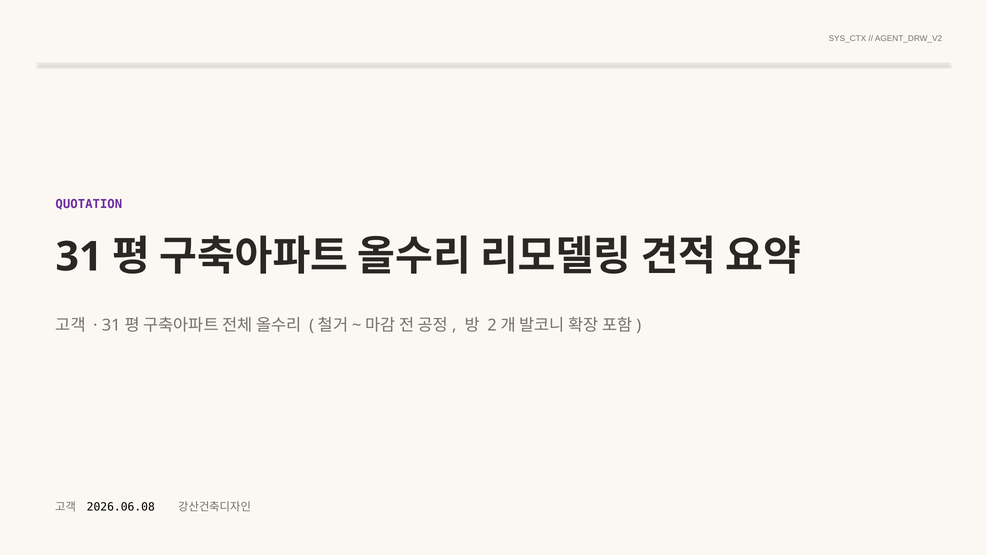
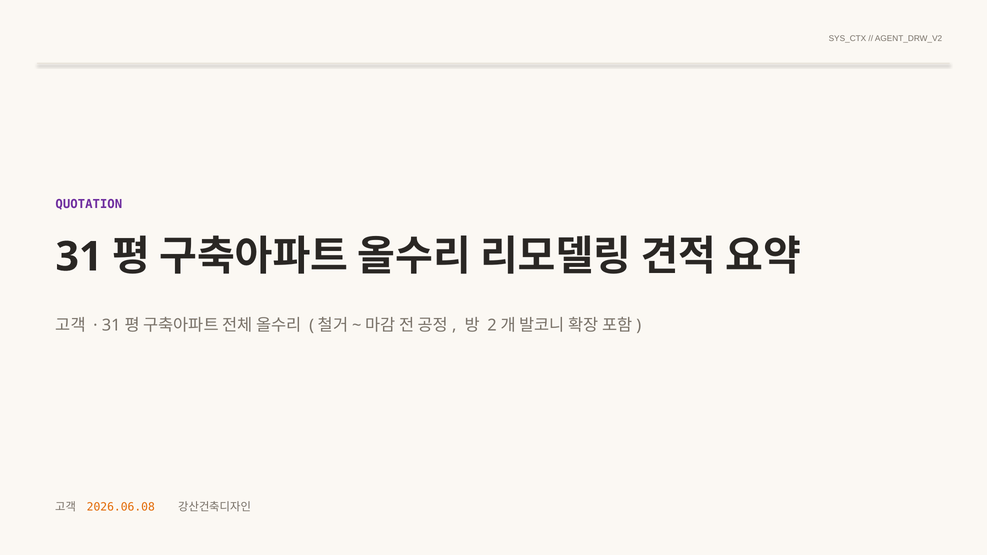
2026.06.08 colour: black -> orange
